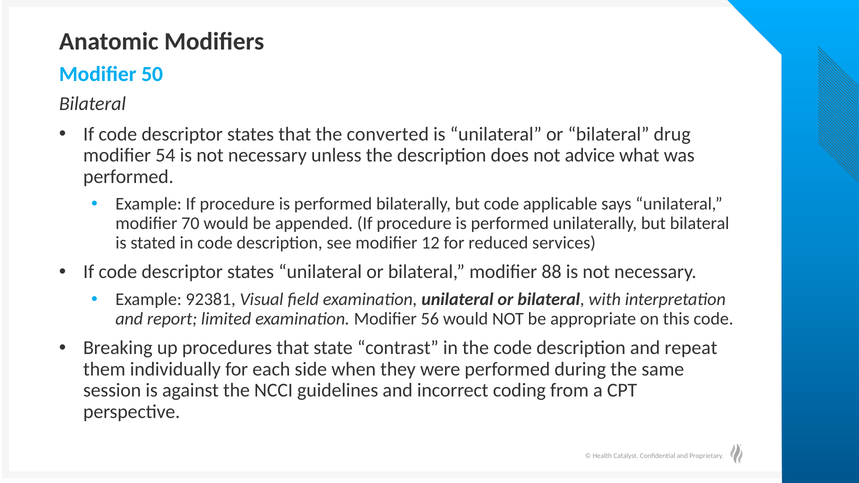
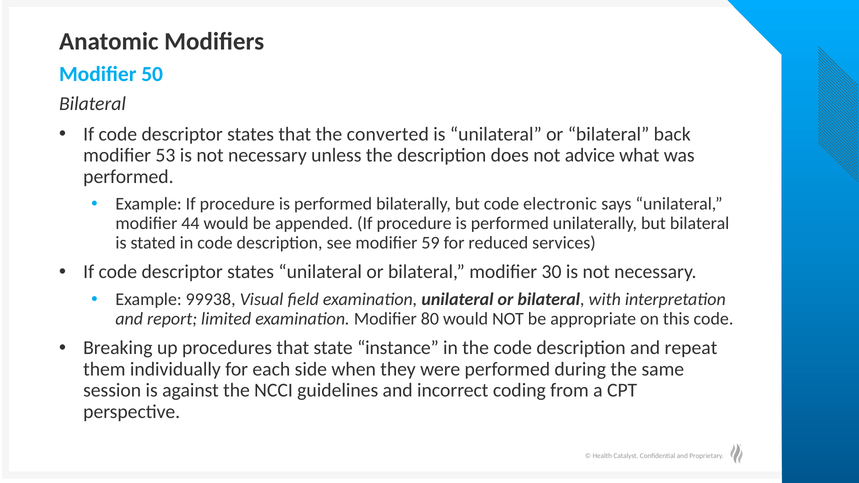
drug: drug -> back
54: 54 -> 53
applicable: applicable -> electronic
70: 70 -> 44
12: 12 -> 59
88: 88 -> 30
92381: 92381 -> 99938
56: 56 -> 80
contrast: contrast -> instance
